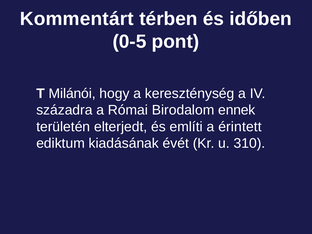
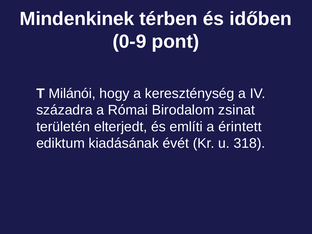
Kommentárt: Kommentárt -> Mindenkinek
0-5: 0-5 -> 0-9
ennek: ennek -> zsinat
310: 310 -> 318
